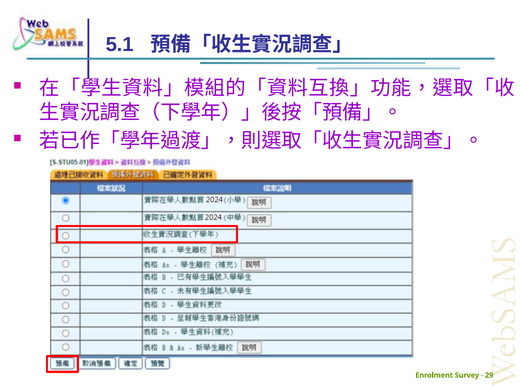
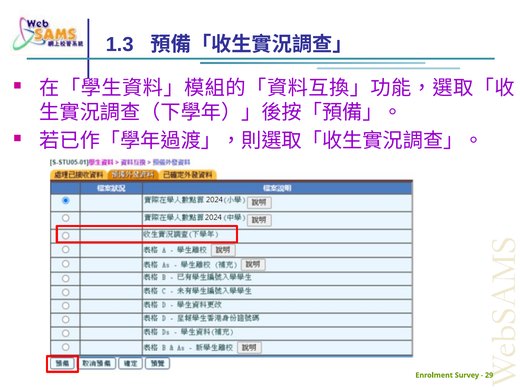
5.1: 5.1 -> 1.3
